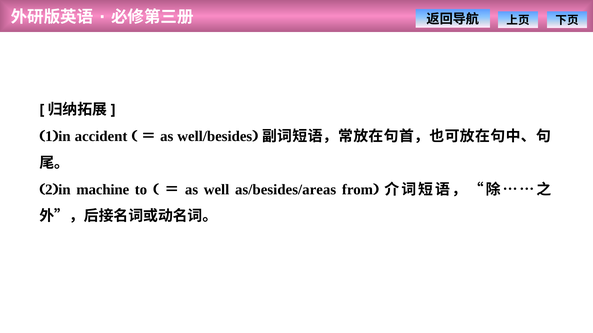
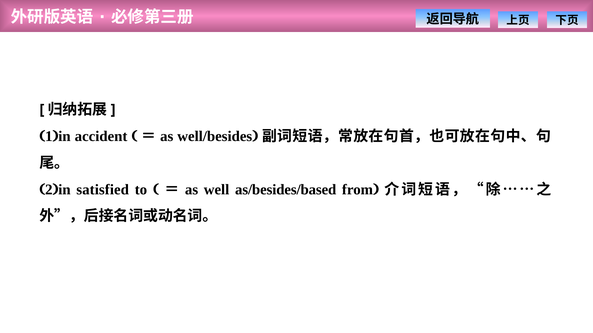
machine: machine -> satisfied
as/besides/areas: as/besides/areas -> as/besides/based
